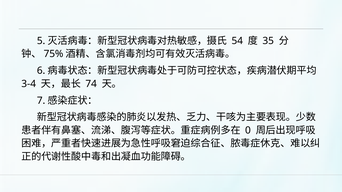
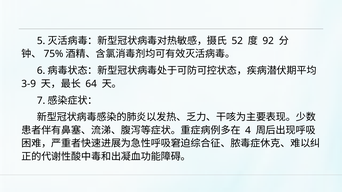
54: 54 -> 52
35: 35 -> 92
3-4: 3-4 -> 3-9
74: 74 -> 64
0: 0 -> 4
